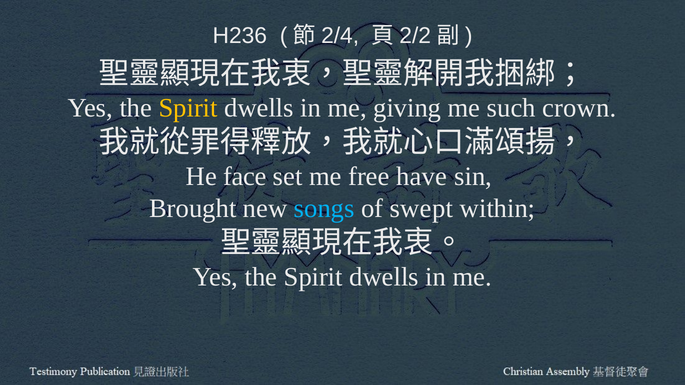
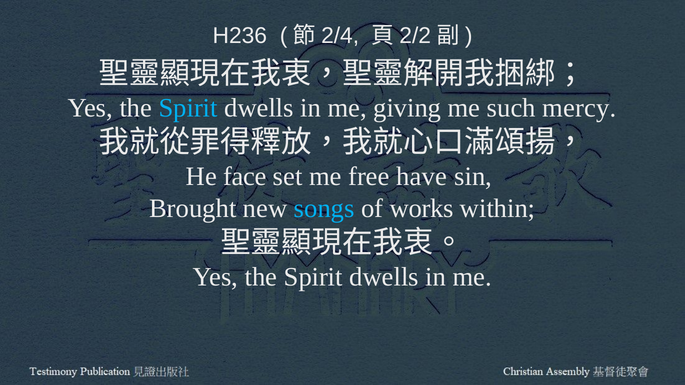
Spirit at (188, 108) colour: yellow -> light blue
crown: crown -> mercy
swept: swept -> works
